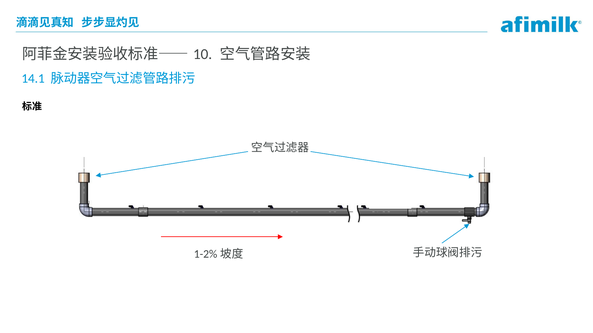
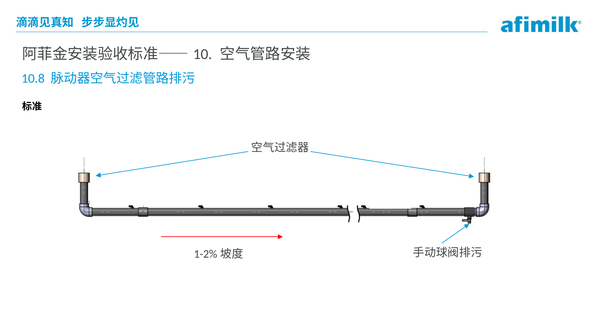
14.1: 14.1 -> 10.8
